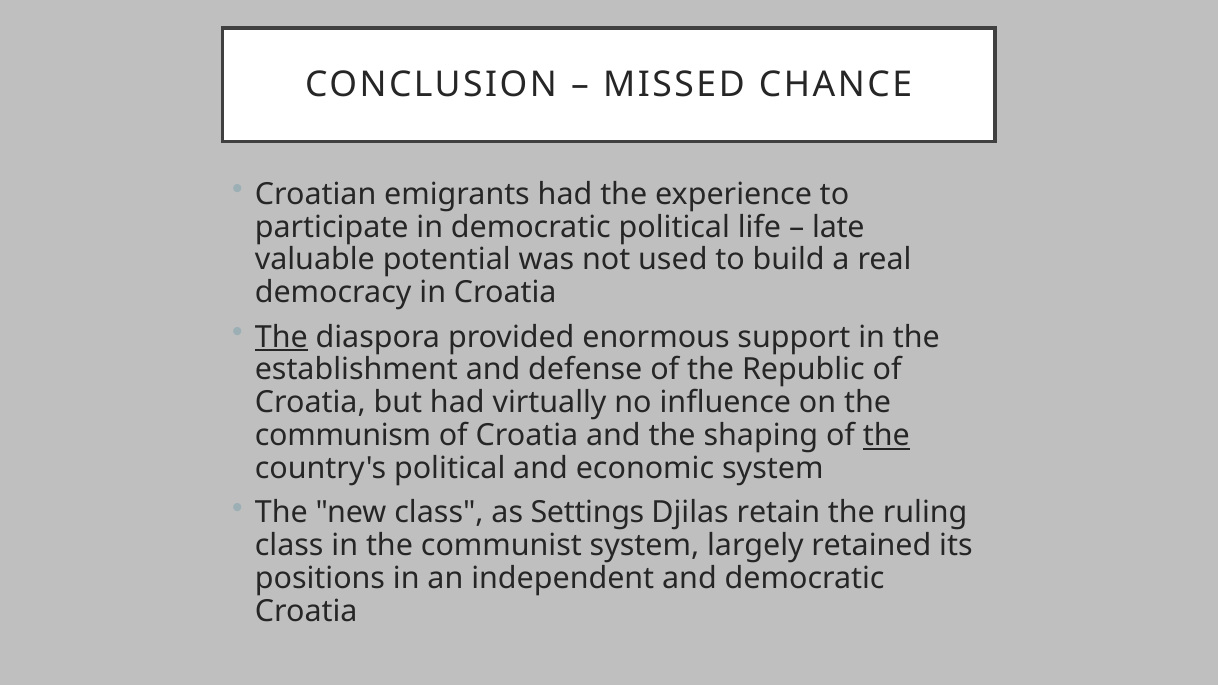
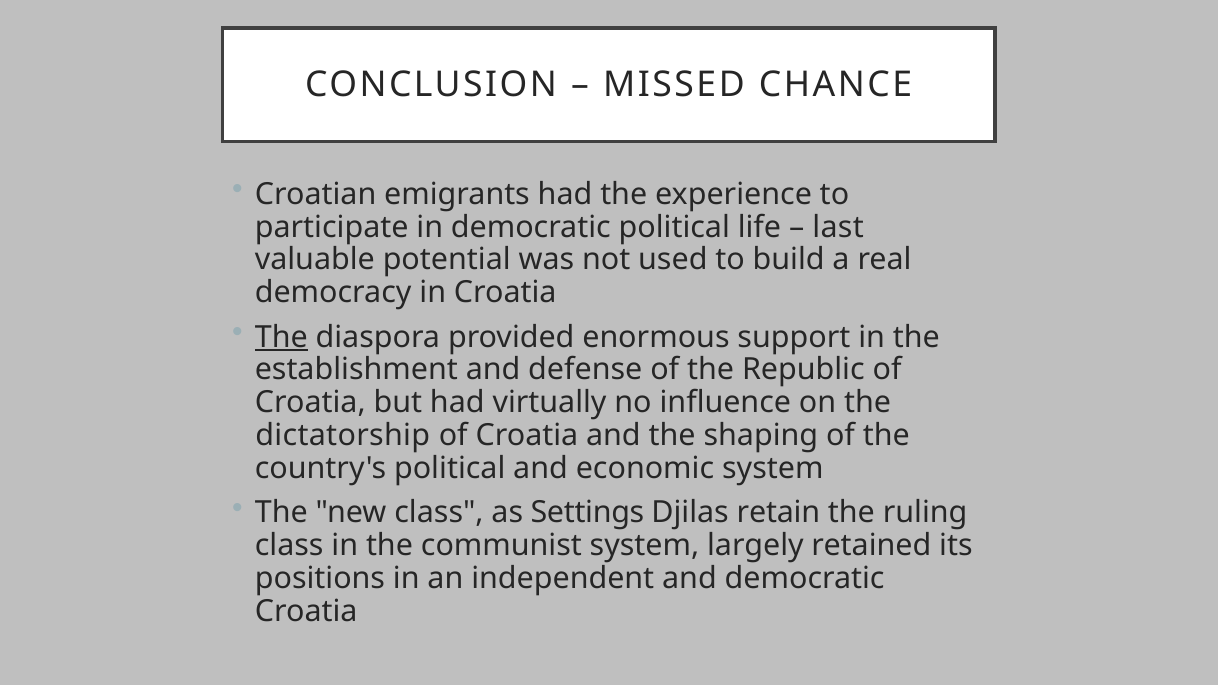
late: late -> last
communism: communism -> dictatorship
the at (886, 436) underline: present -> none
